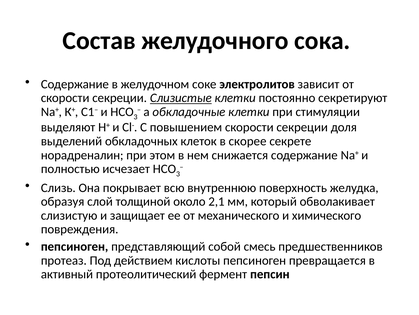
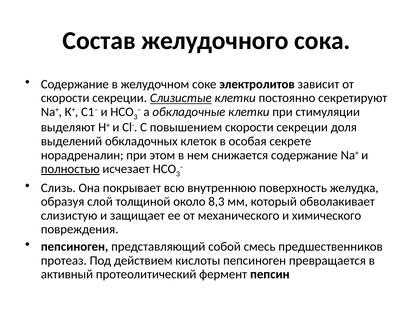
скорее: скорее -> особая
полностью underline: none -> present
2,1: 2,1 -> 8,3
